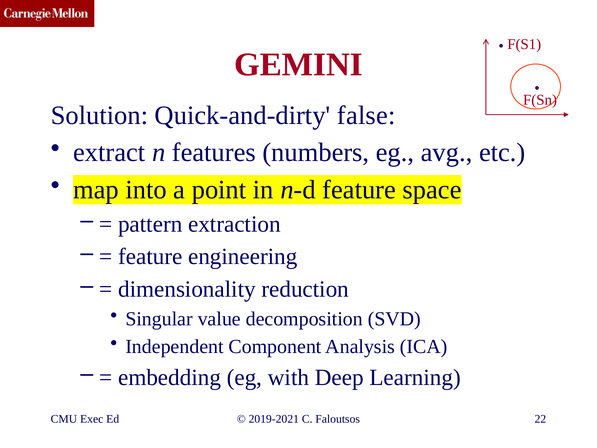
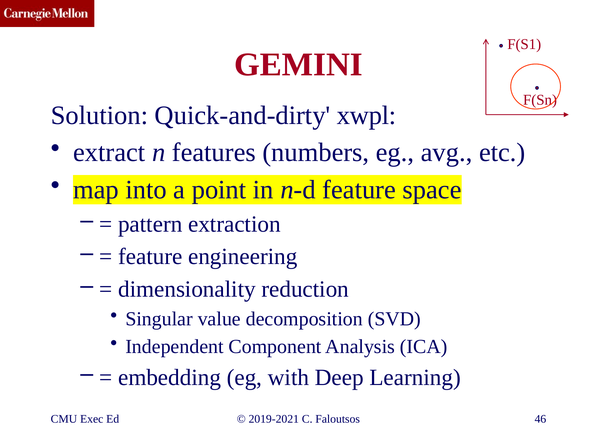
false: false -> xwpl
22: 22 -> 46
